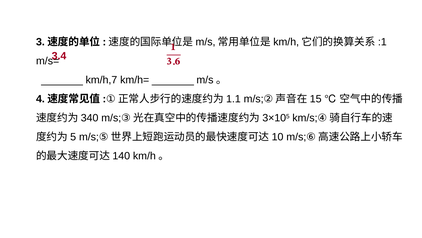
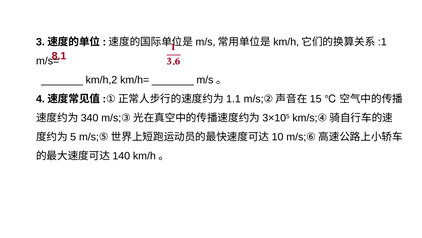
3.4: 3.4 -> 8.1
km/h,7: km/h,7 -> km/h,2
